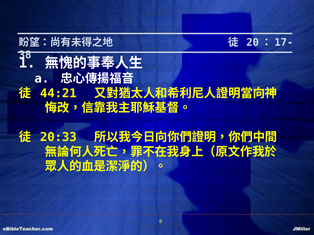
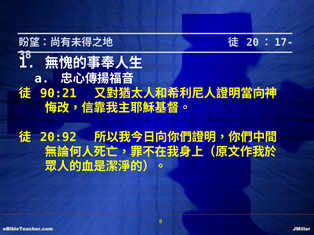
44:21: 44:21 -> 90:21
20:33: 20:33 -> 20:92
